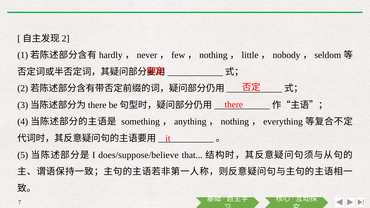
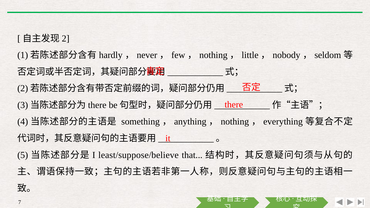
does/suppose/believe: does/suppose/believe -> least/suppose/believe
